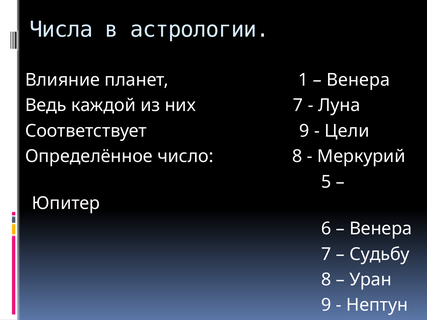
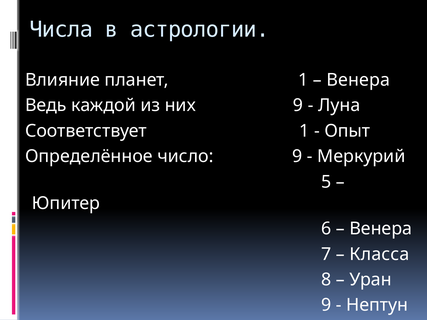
них 7: 7 -> 9
Соответствует 9: 9 -> 1
Цели: Цели -> Опыт
число 8: 8 -> 9
Судьбу: Судьбу -> Класса
